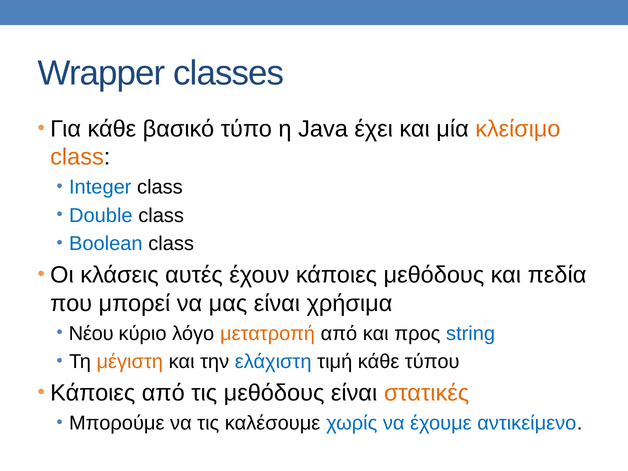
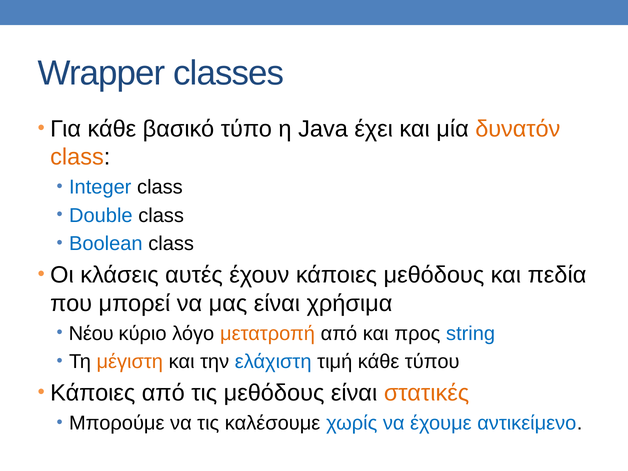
κλείσιμο: κλείσιμο -> δυνατόν
